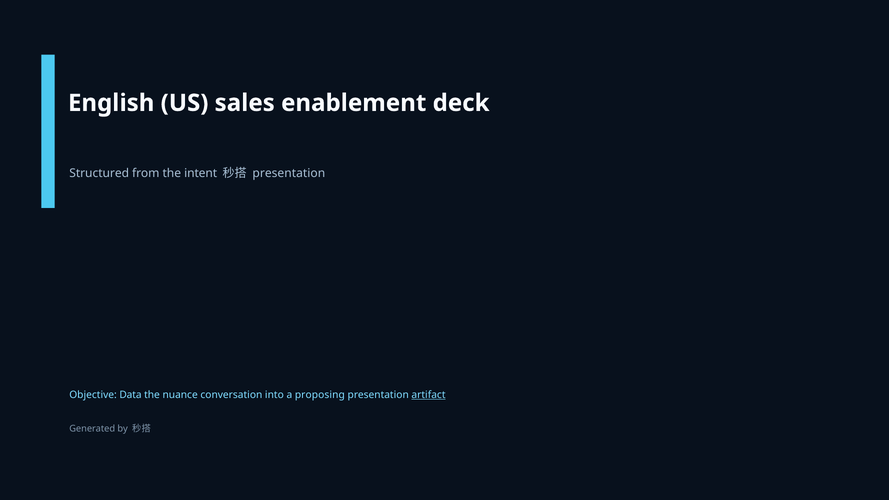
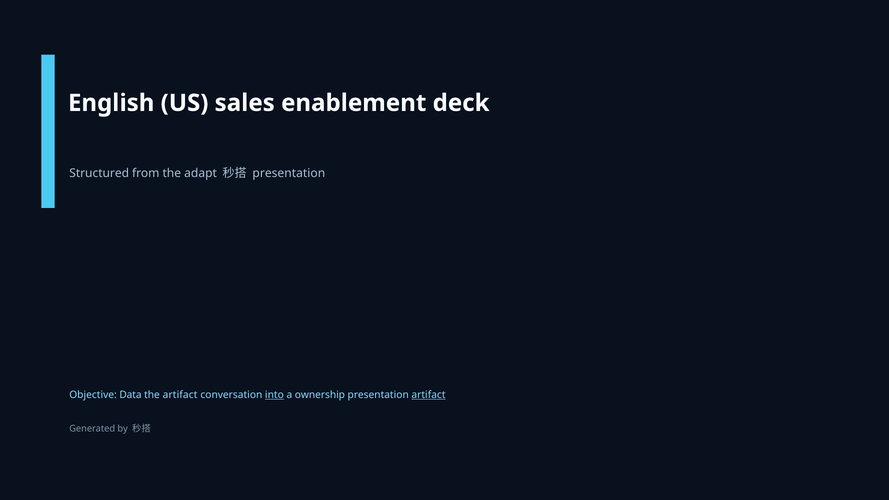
intent: intent -> adapt
the nuance: nuance -> artifact
into underline: none -> present
proposing: proposing -> ownership
